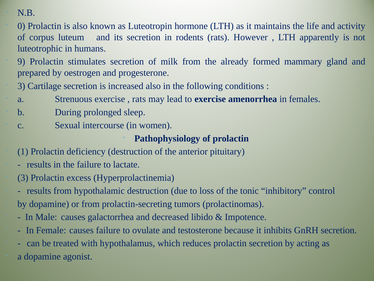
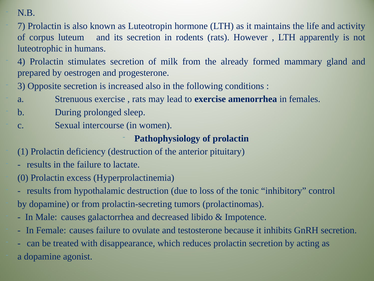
0: 0 -> 7
9: 9 -> 4
Cartilage: Cartilage -> Opposite
3 at (23, 177): 3 -> 0
hypothalamus: hypothalamus -> disappearance
